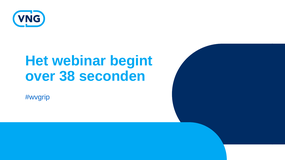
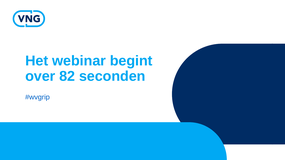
38: 38 -> 82
